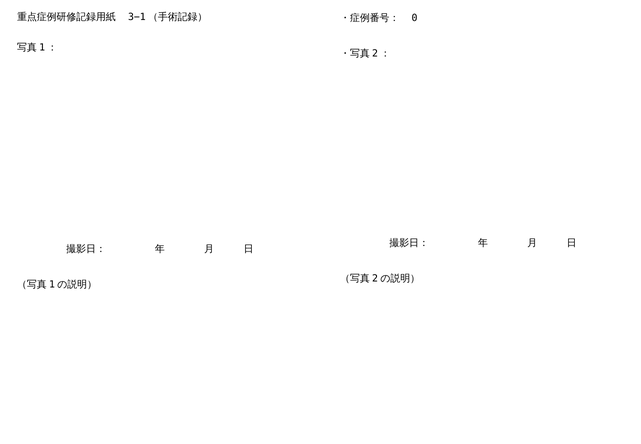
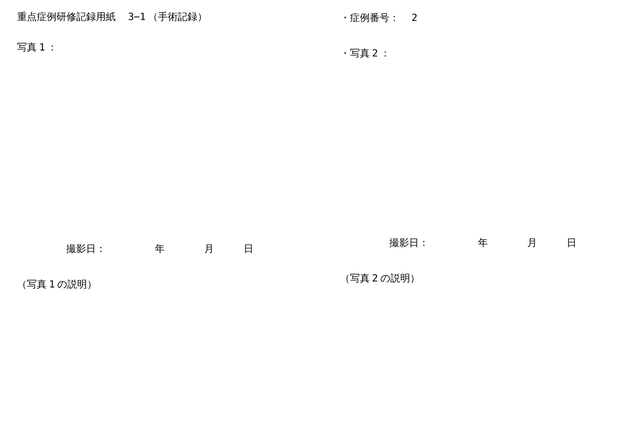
0: 0 -> 2
